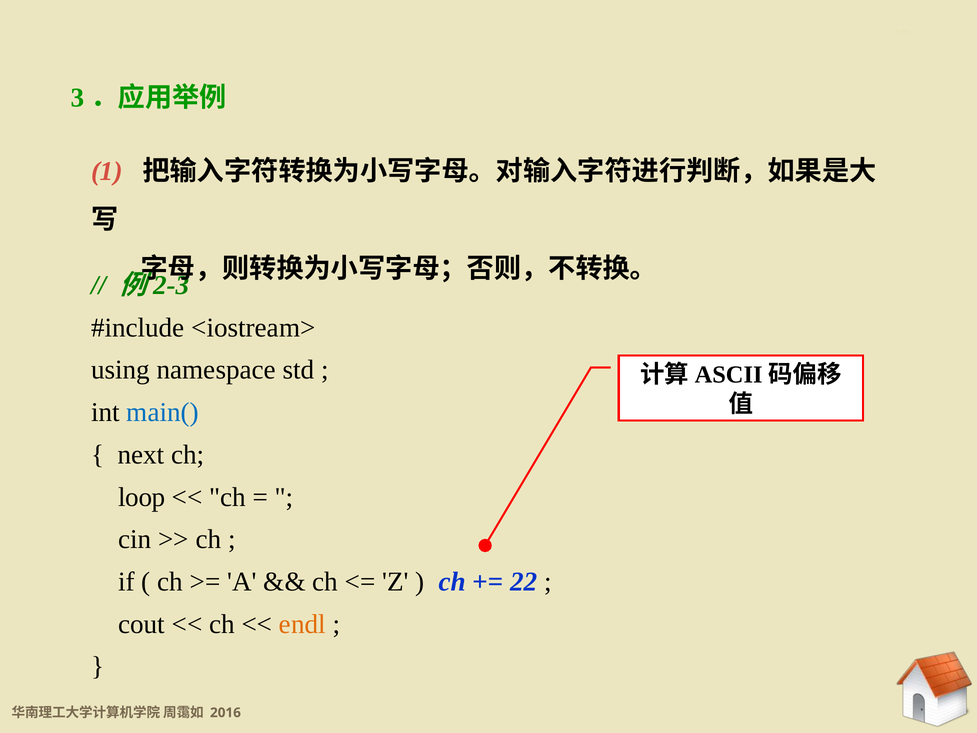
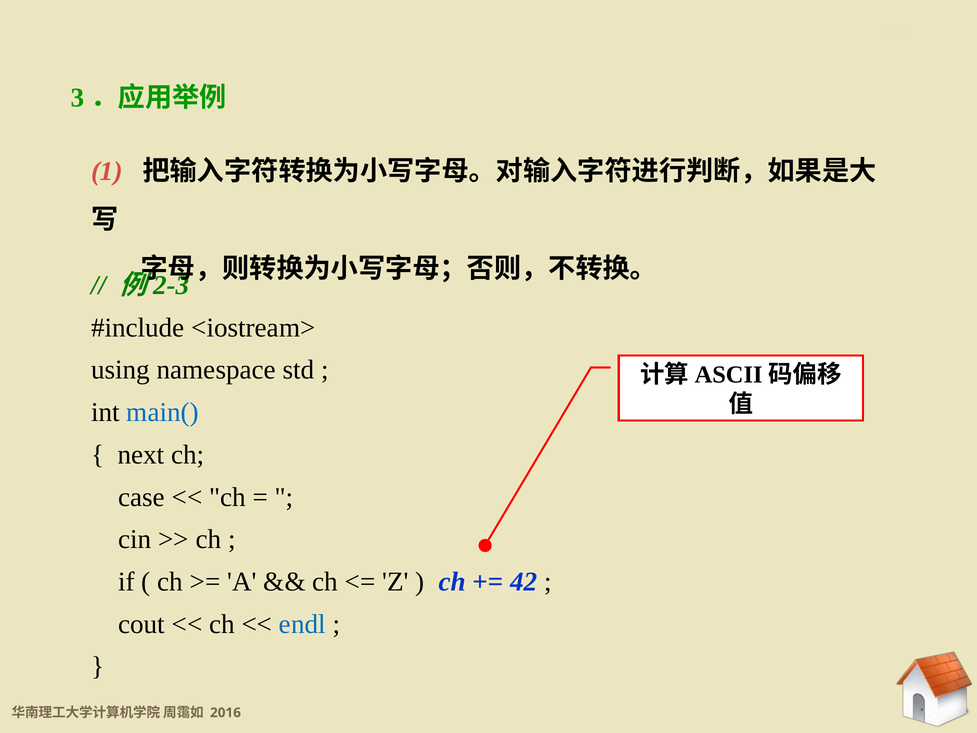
loop: loop -> case
22: 22 -> 42
endl colour: orange -> blue
